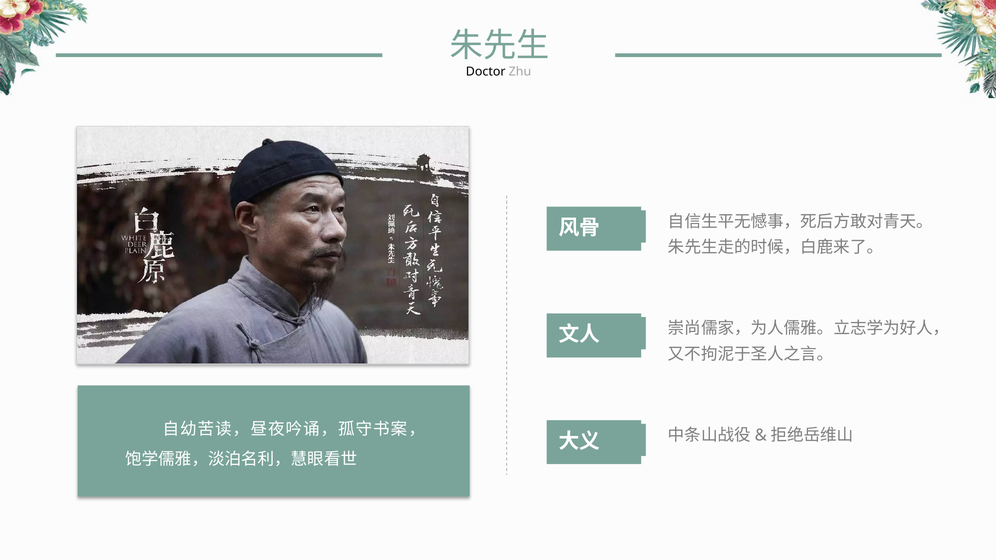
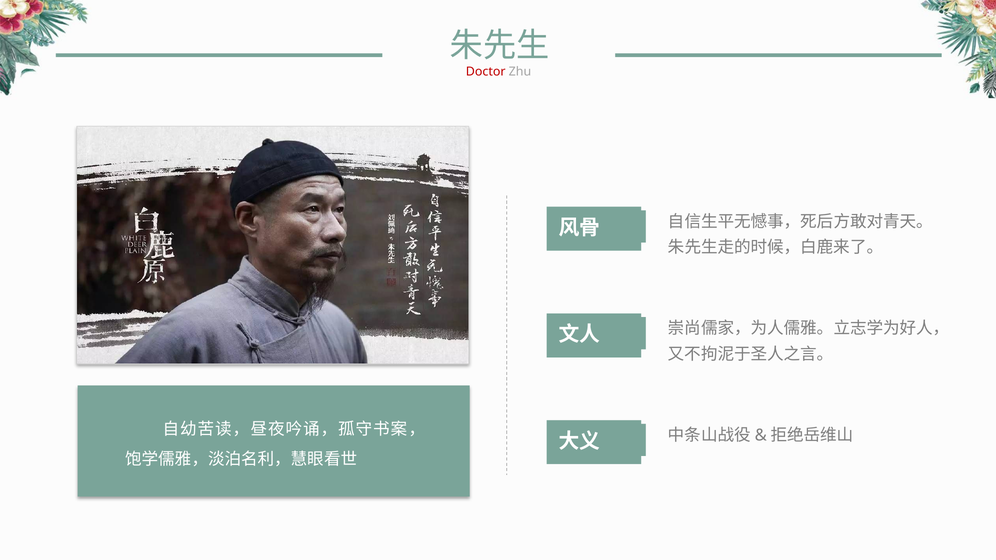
Doctor colour: black -> red
